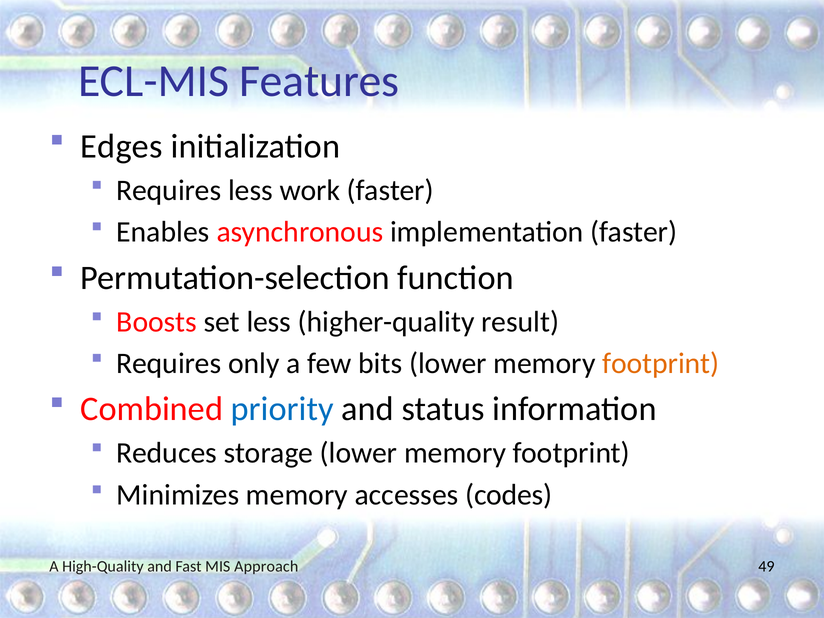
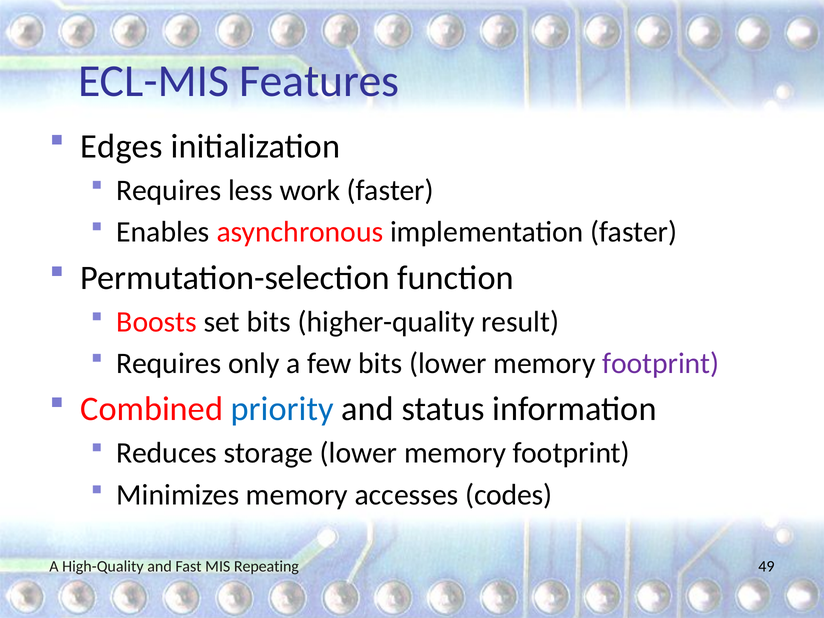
set less: less -> bits
footprint at (661, 363) colour: orange -> purple
Approach: Approach -> Repeating
